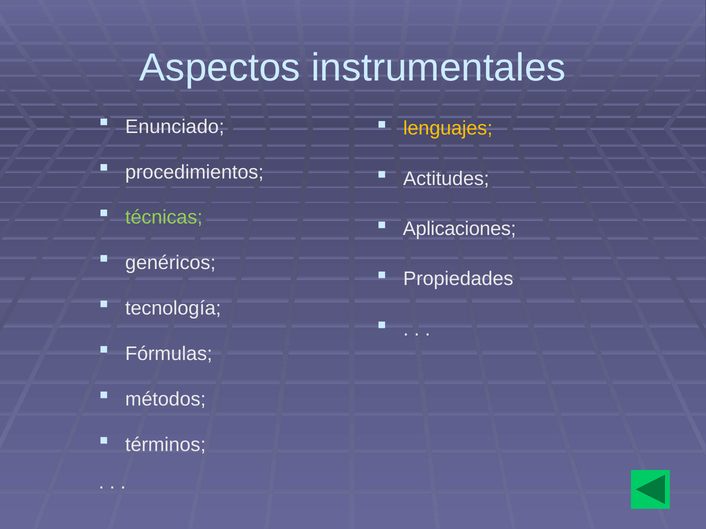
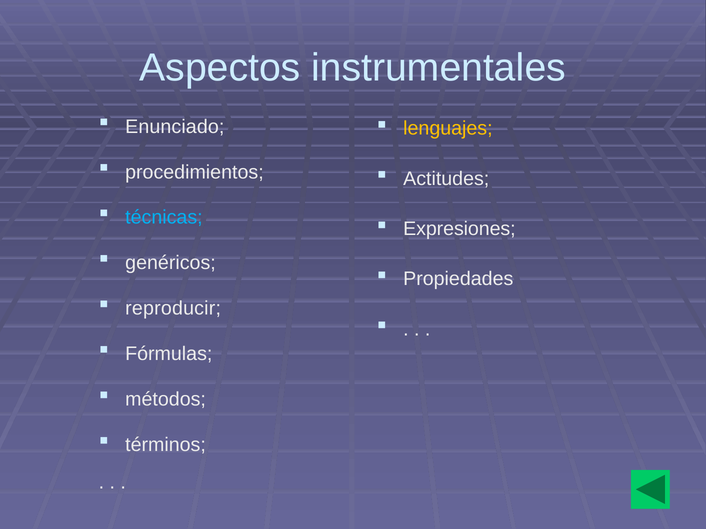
técnicas colour: light green -> light blue
Aplicaciones: Aplicaciones -> Expresiones
tecnología: tecnología -> reproducir
